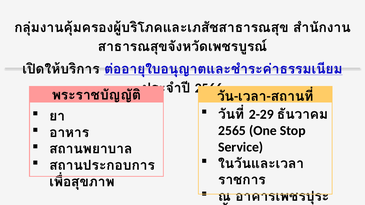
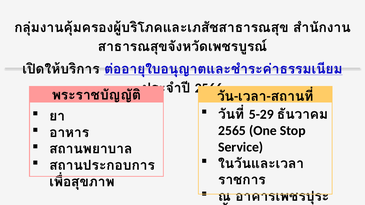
2-29: 2-29 -> 5-29
